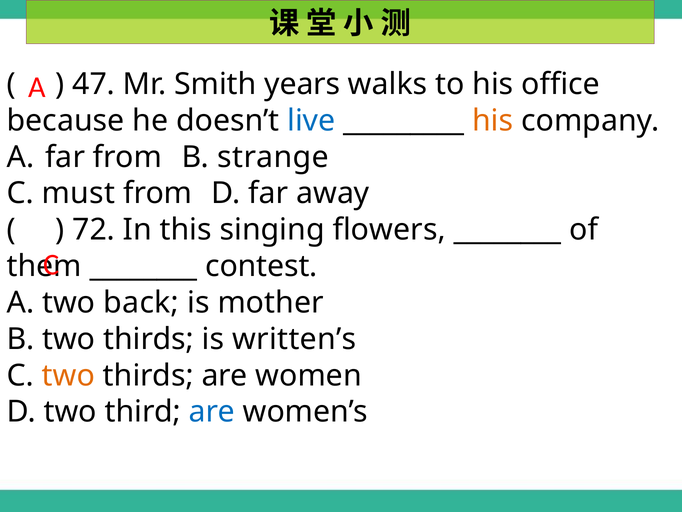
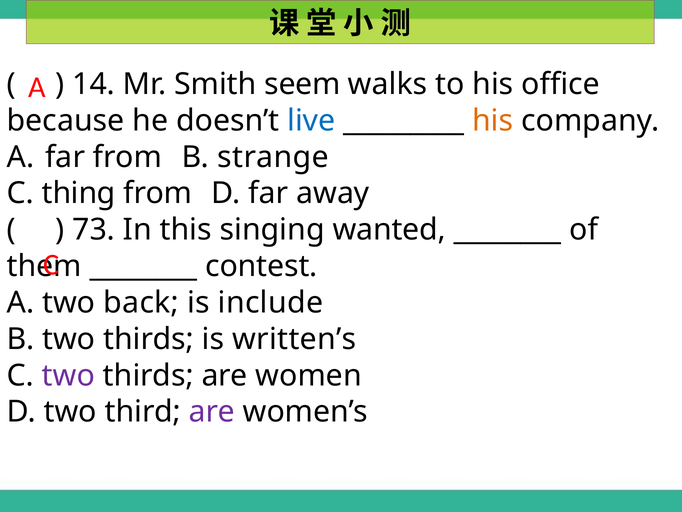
47: 47 -> 14
years: years -> seem
must: must -> thing
72: 72 -> 73
flowers: flowers -> wanted
mother: mother -> include
two at (68, 375) colour: orange -> purple
are at (212, 412) colour: blue -> purple
